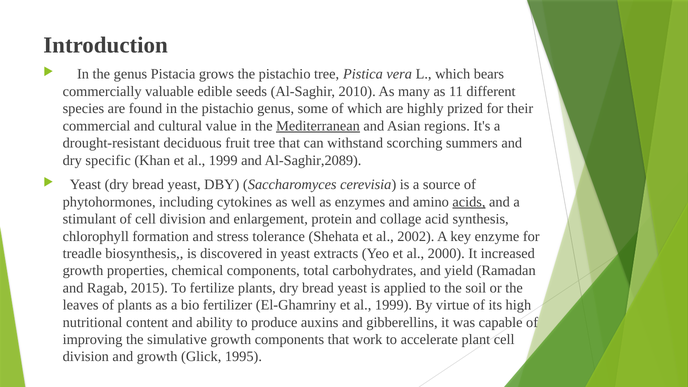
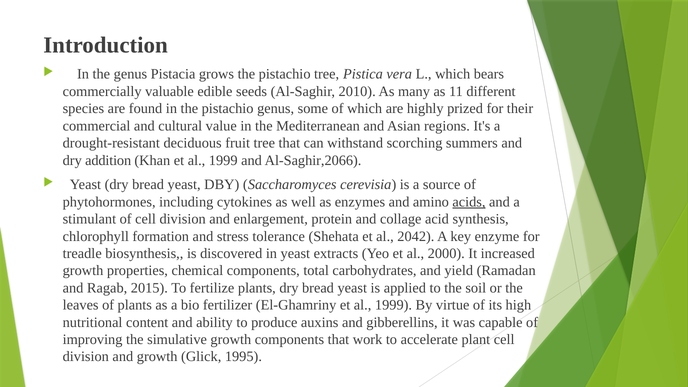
Mediterranean underline: present -> none
specific: specific -> addition
Al-Saghir,2089: Al-Saghir,2089 -> Al-Saghir,2066
2002: 2002 -> 2042
